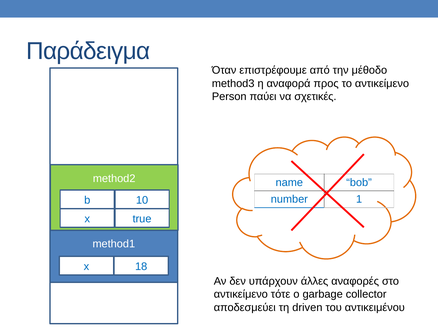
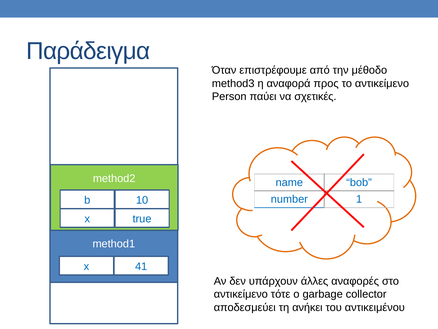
18: 18 -> 41
driven: driven -> ανήκει
